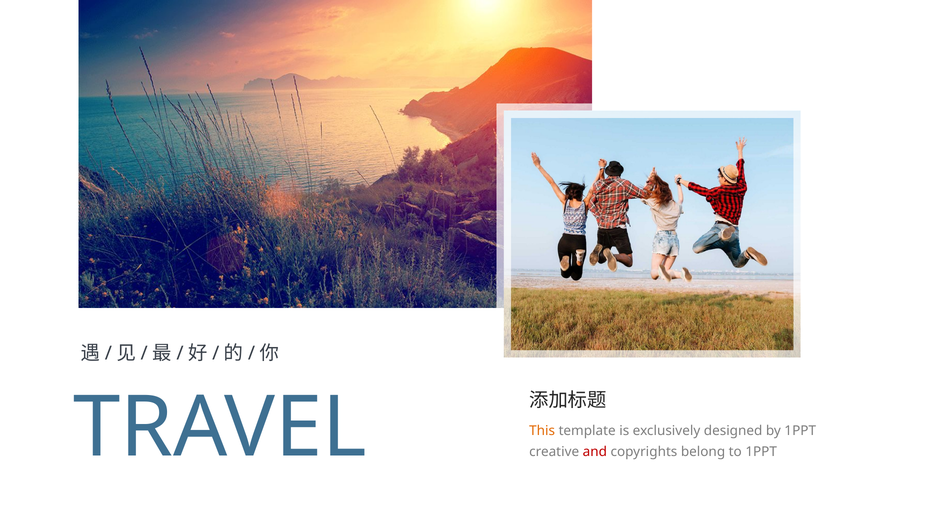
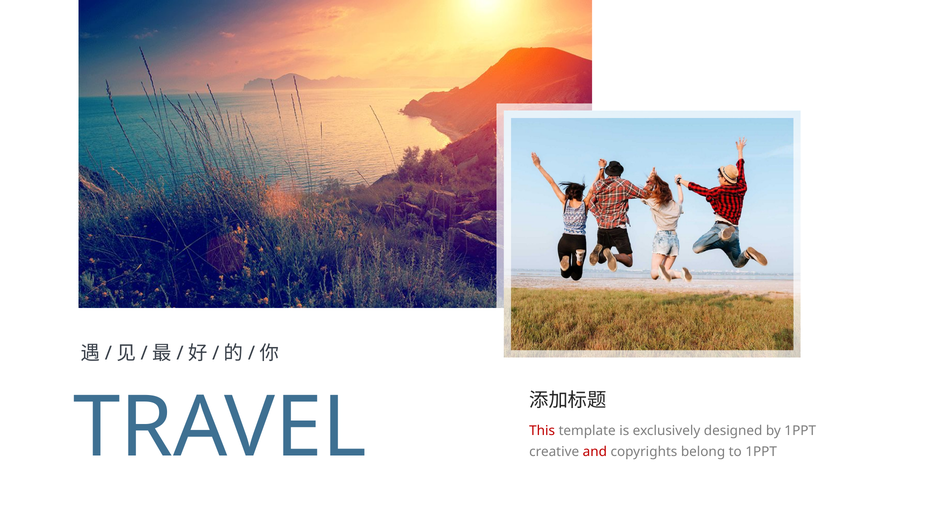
This colour: orange -> red
